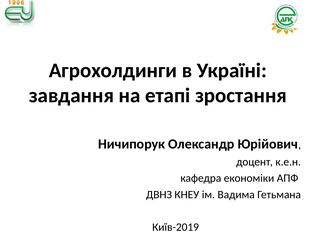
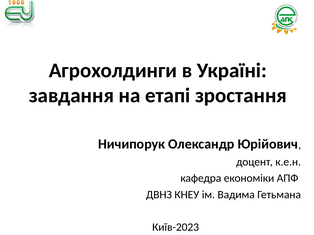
Київ-2019: Київ-2019 -> Київ-2023
